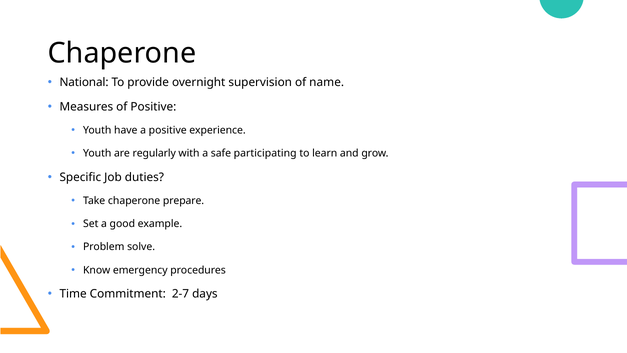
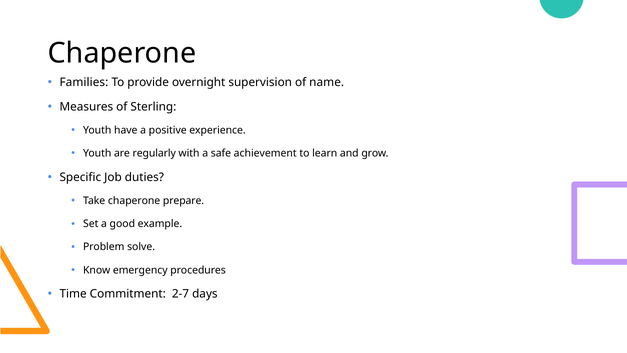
National: National -> Families
of Positive: Positive -> Sterling
participating: participating -> achievement
